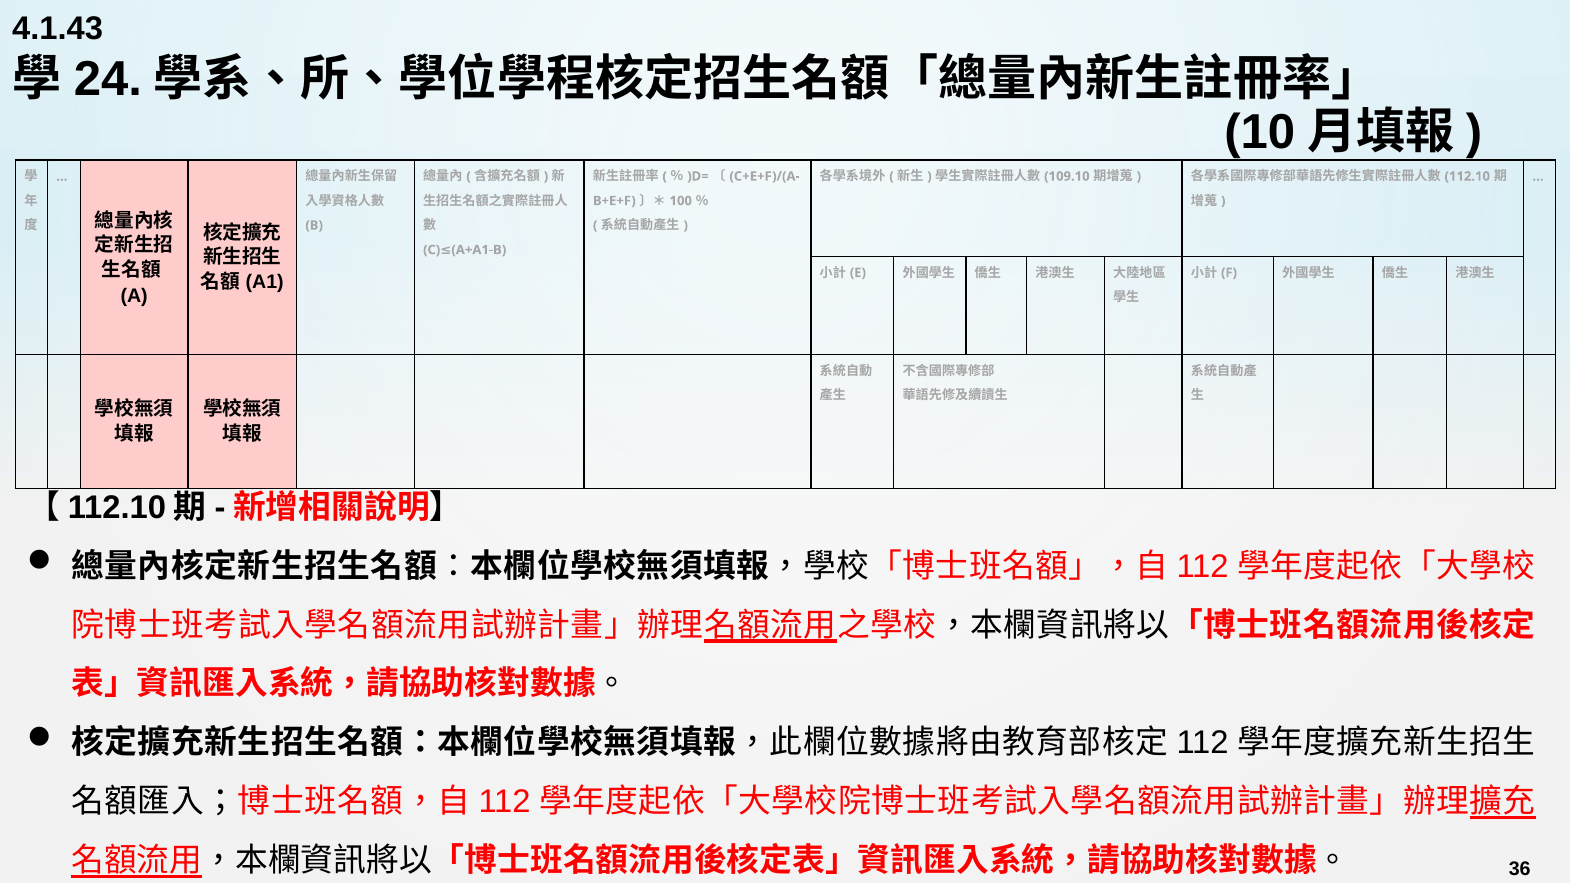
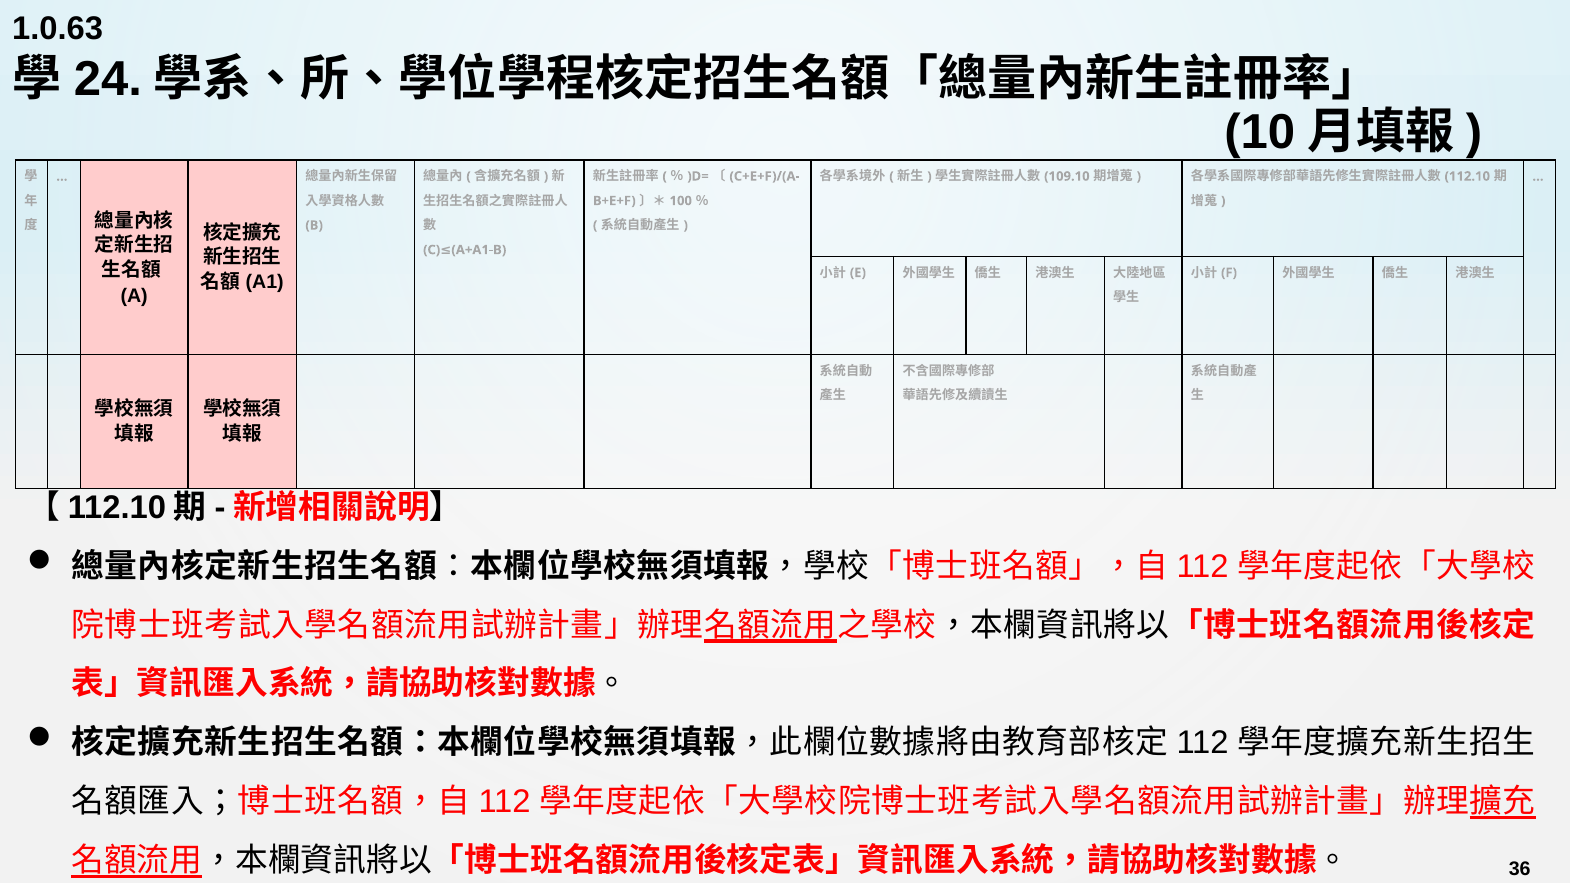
4.1.43: 4.1.43 -> 1.0.63
